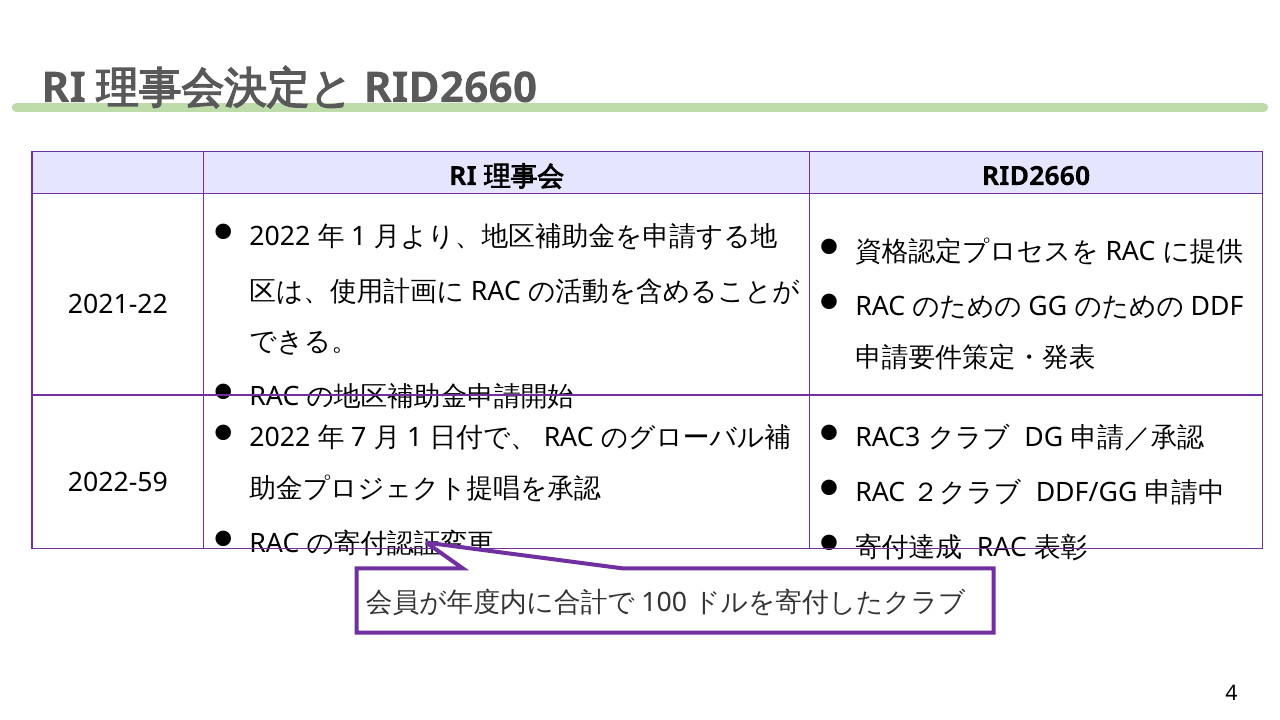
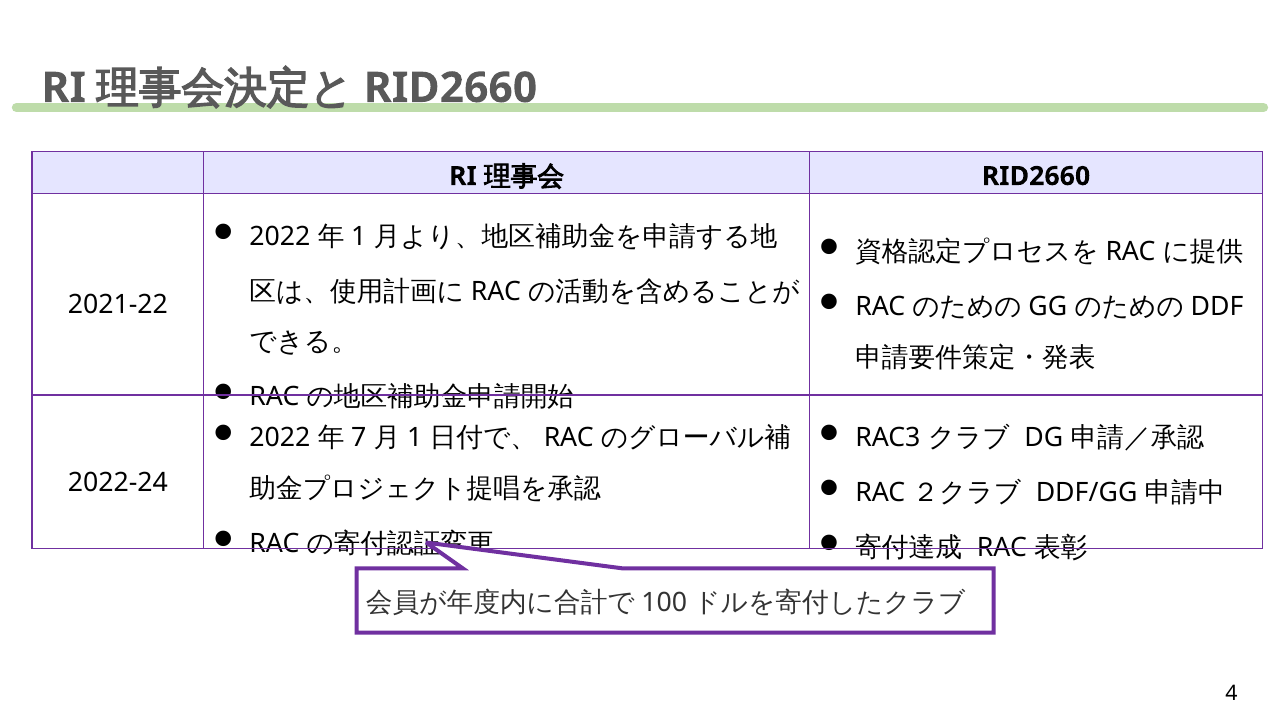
2022-59: 2022-59 -> 2022-24
